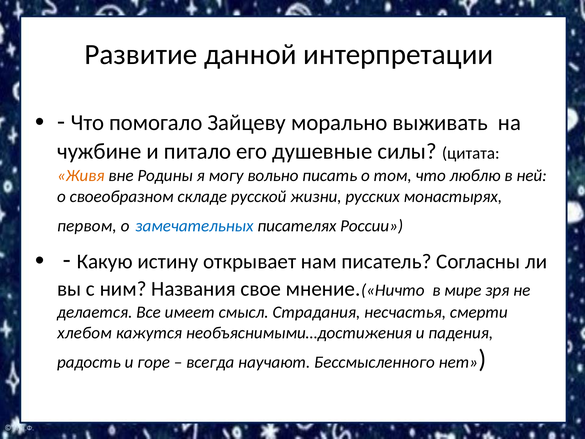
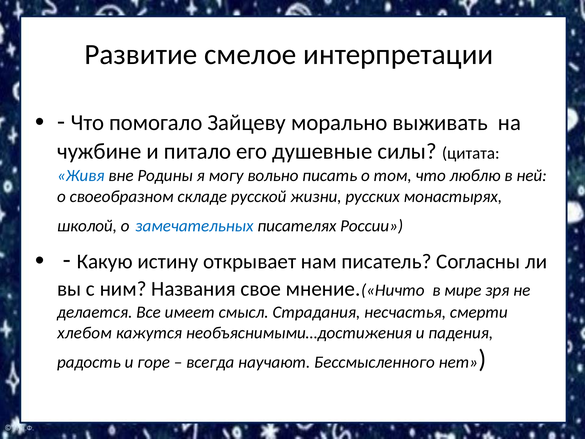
данной: данной -> смелое
Живя colour: orange -> blue
первом: первом -> школой
